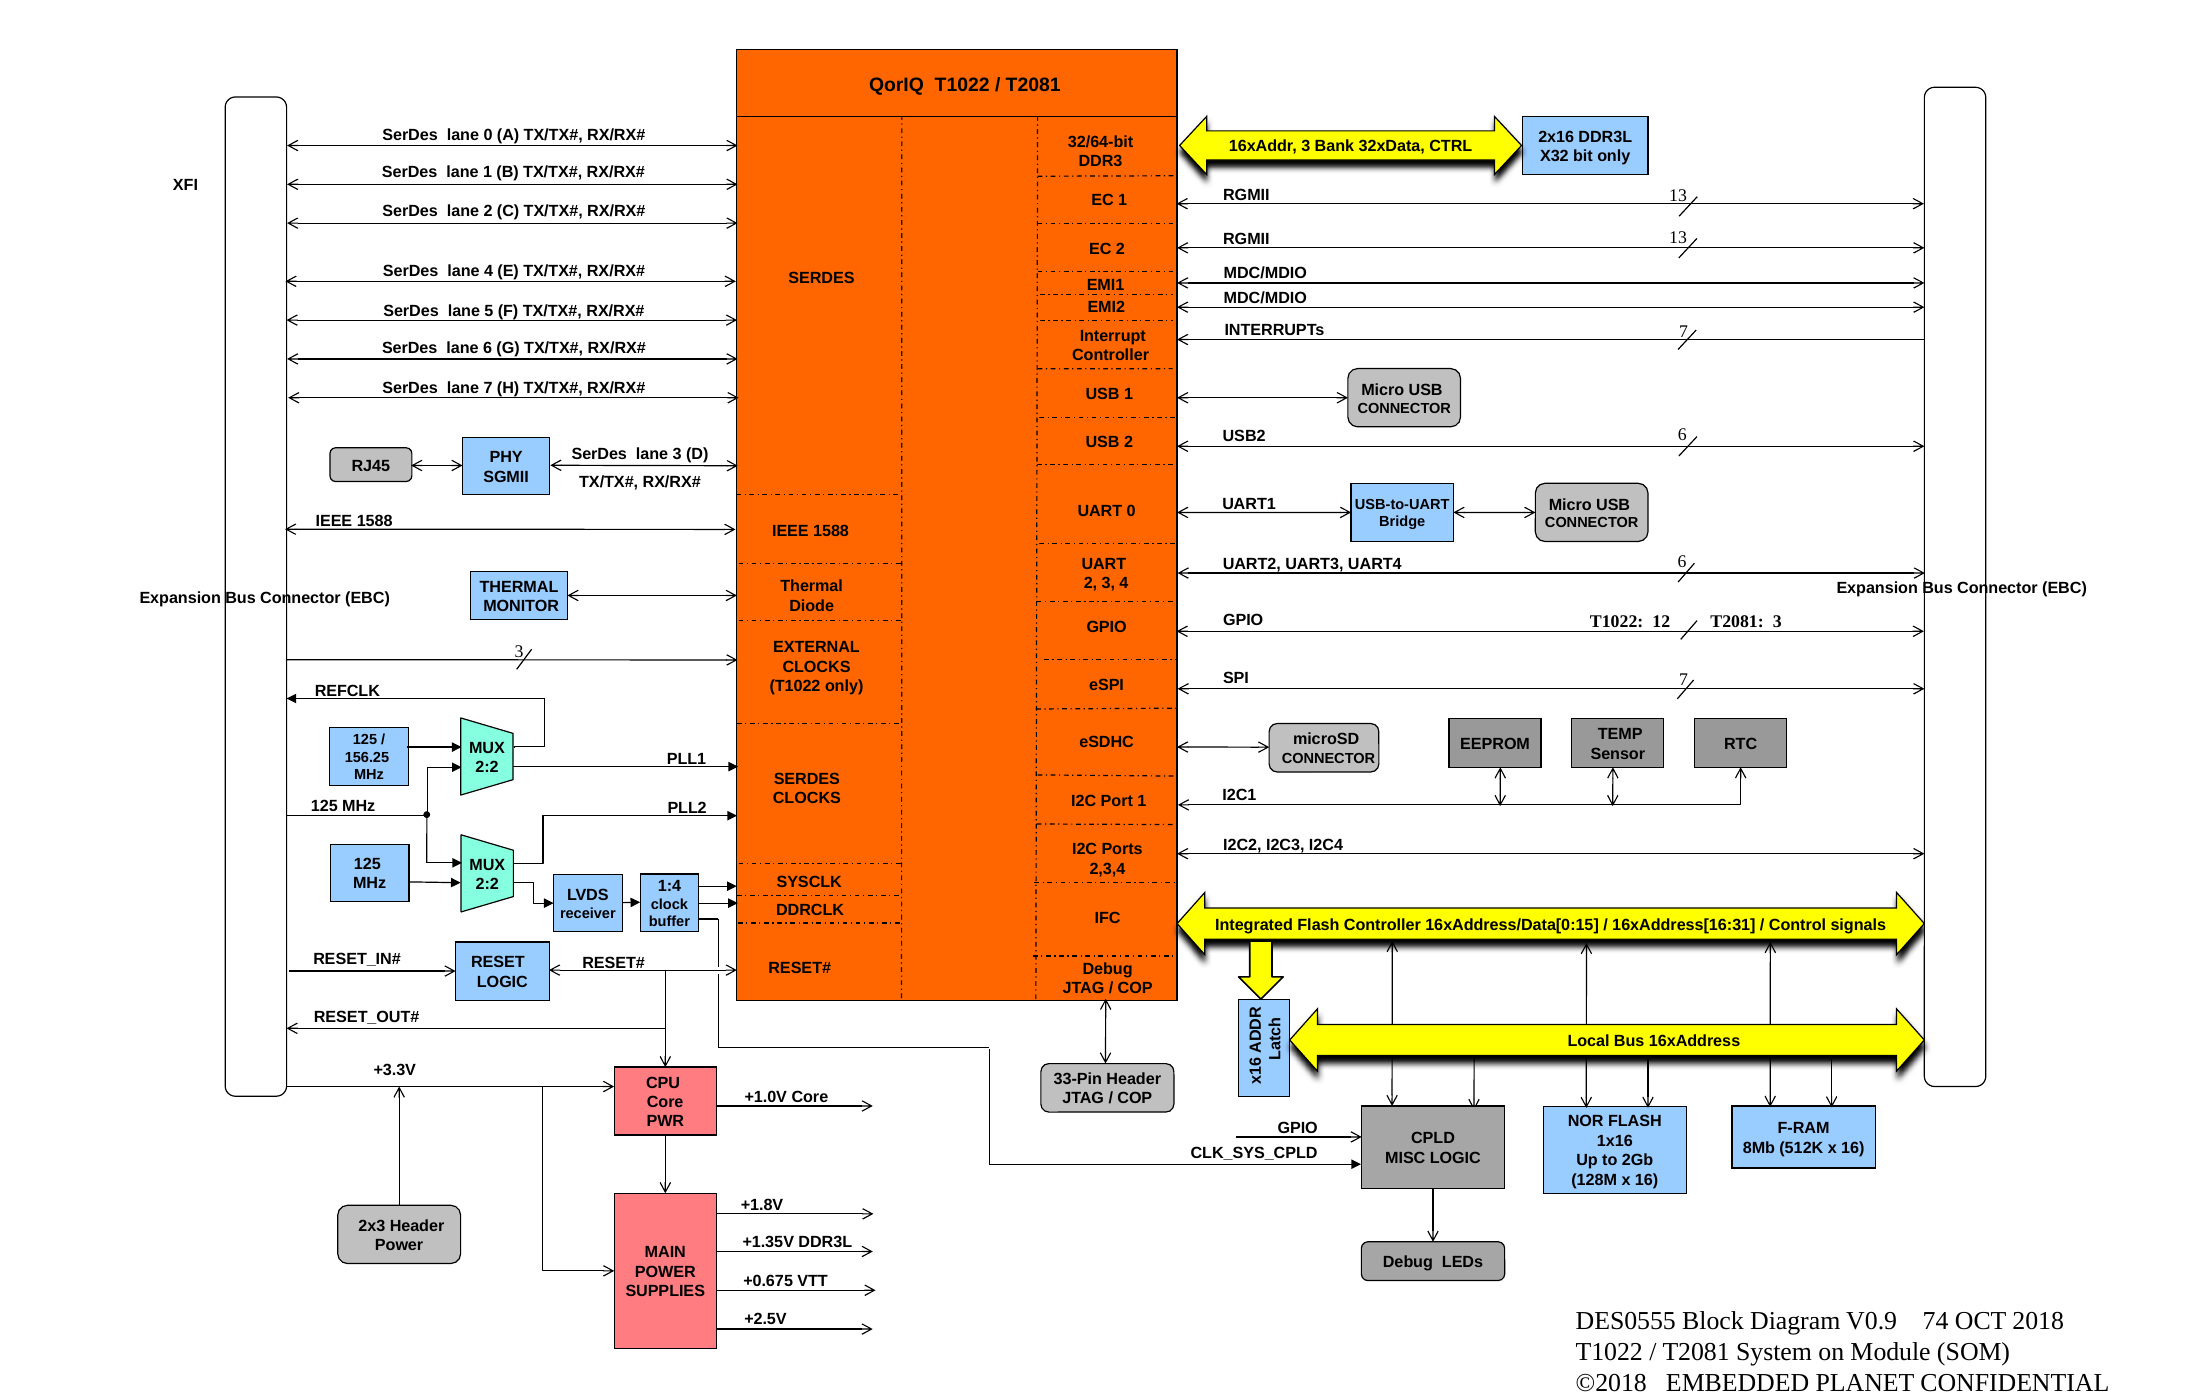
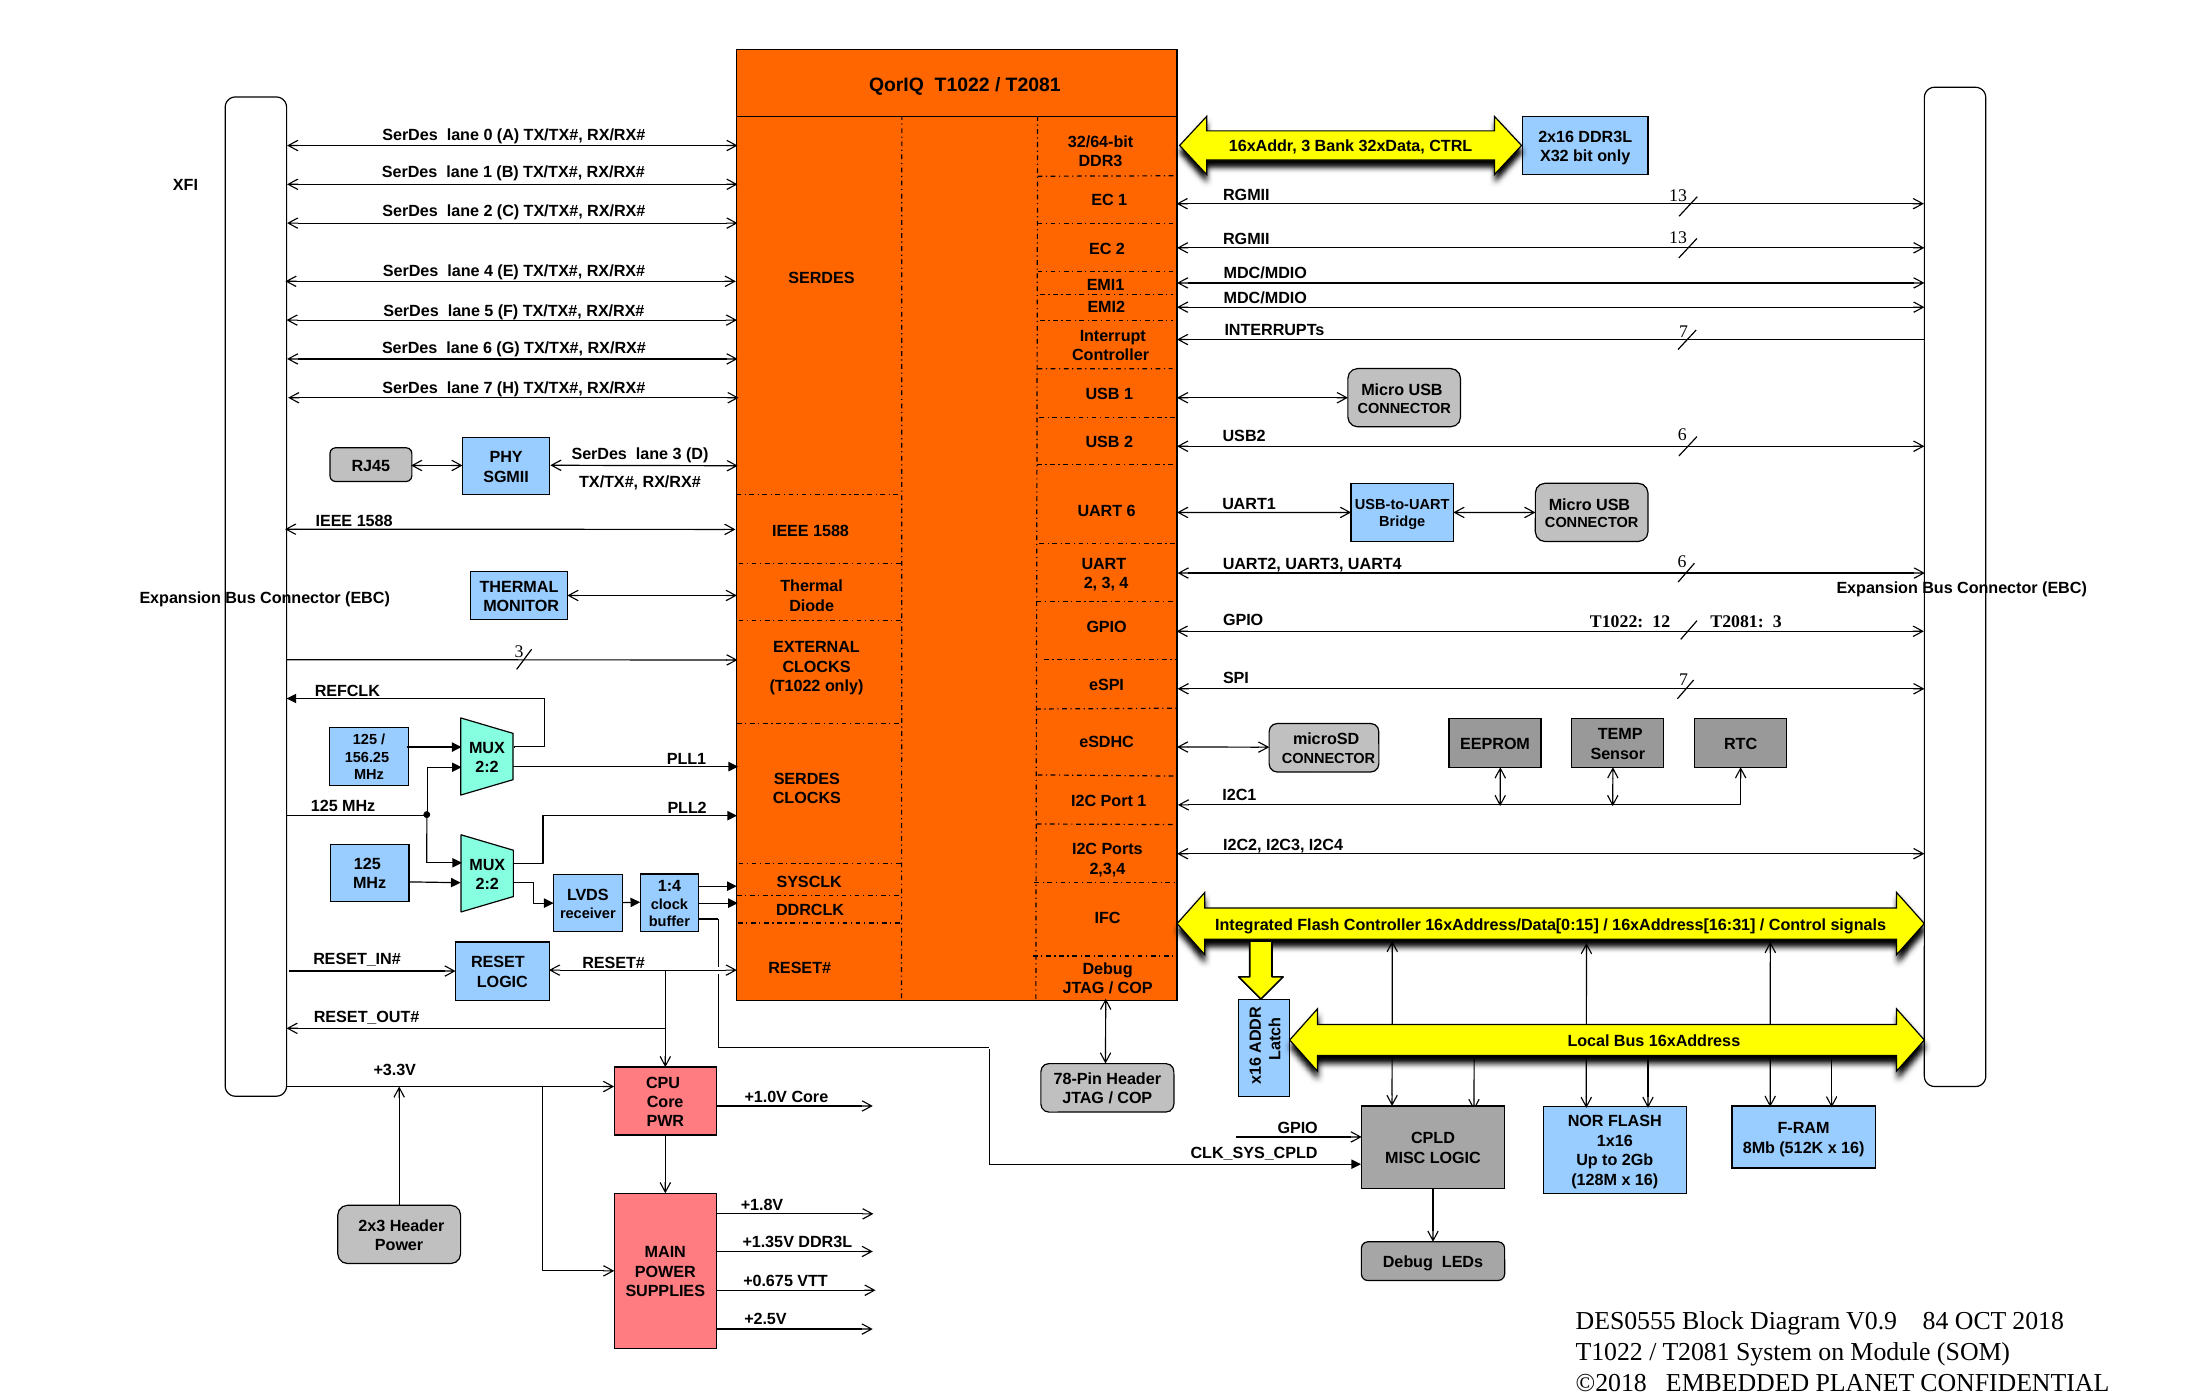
UART 0: 0 -> 6
33-Pin: 33-Pin -> 78-Pin
74: 74 -> 84
